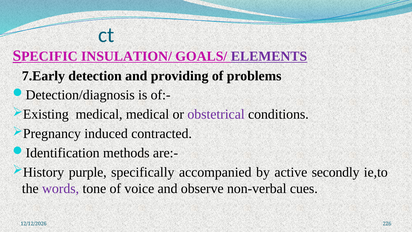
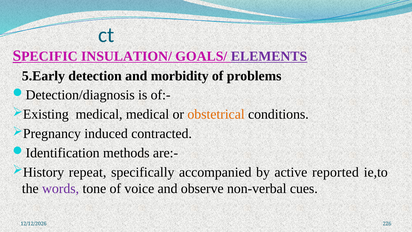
7.Early: 7.Early -> 5.Early
providing: providing -> morbidity
obstetrical colour: purple -> orange
purple: purple -> repeat
secondly: secondly -> reported
